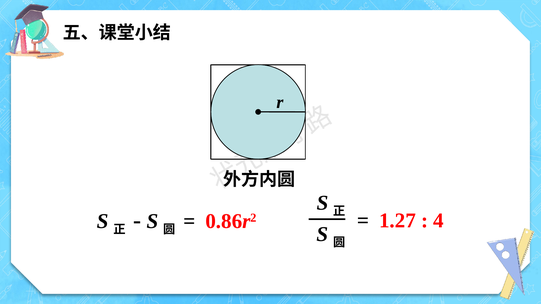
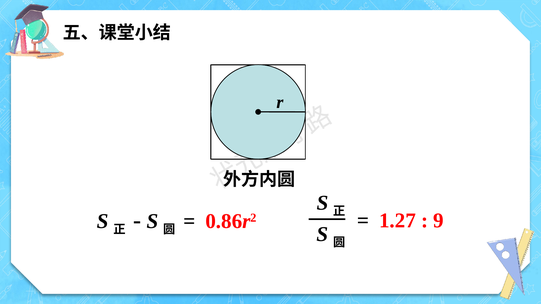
4: 4 -> 9
